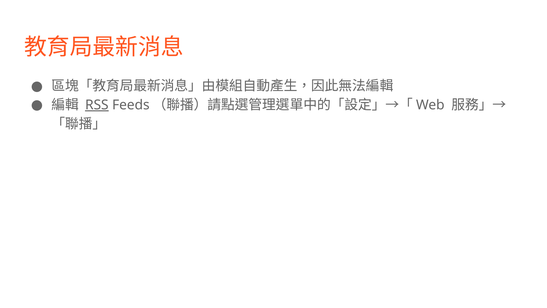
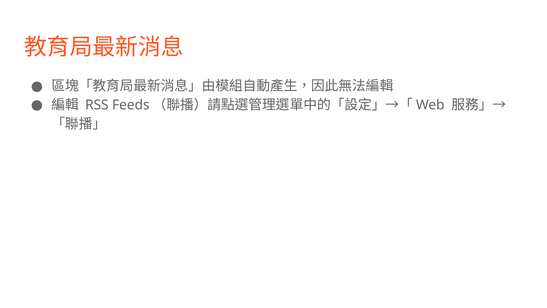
RSS underline: present -> none
